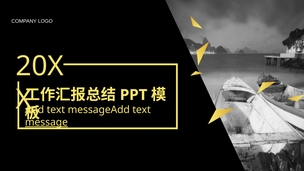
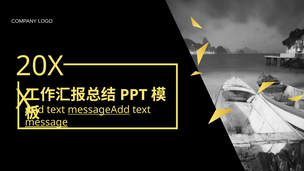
messageAdd underline: none -> present
